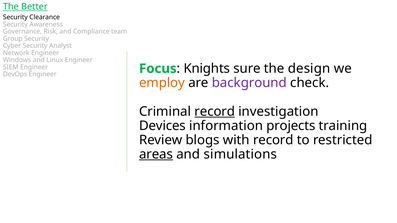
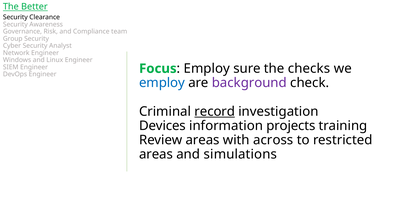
Knights at (207, 69): Knights -> Employ
design: design -> checks
employ at (162, 83) colour: orange -> blue
Review blogs: blogs -> areas
with record: record -> across
areas at (156, 154) underline: present -> none
